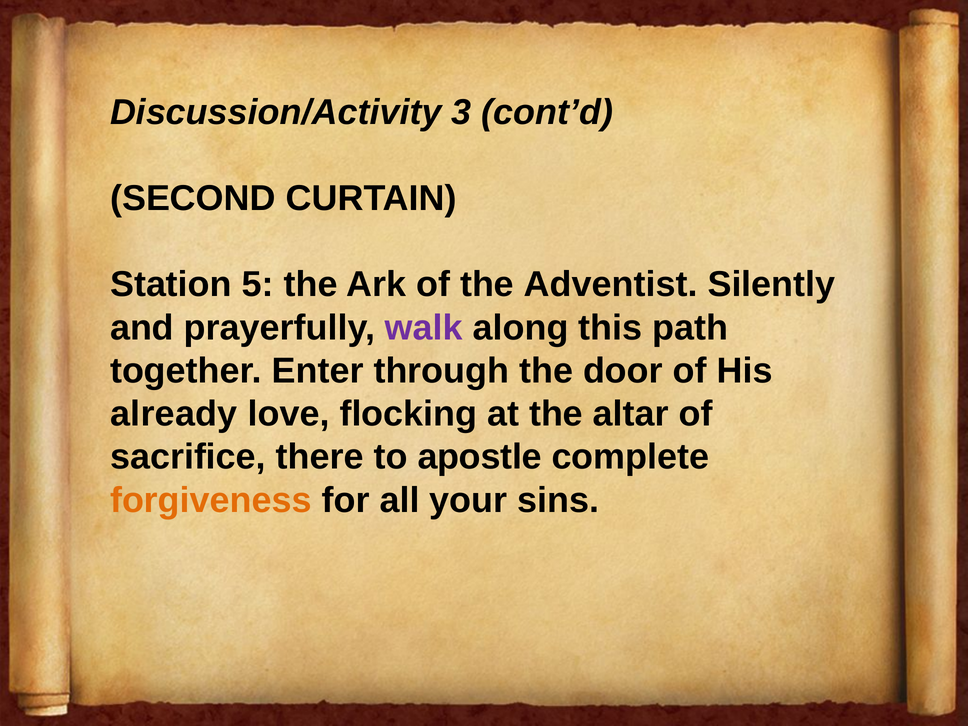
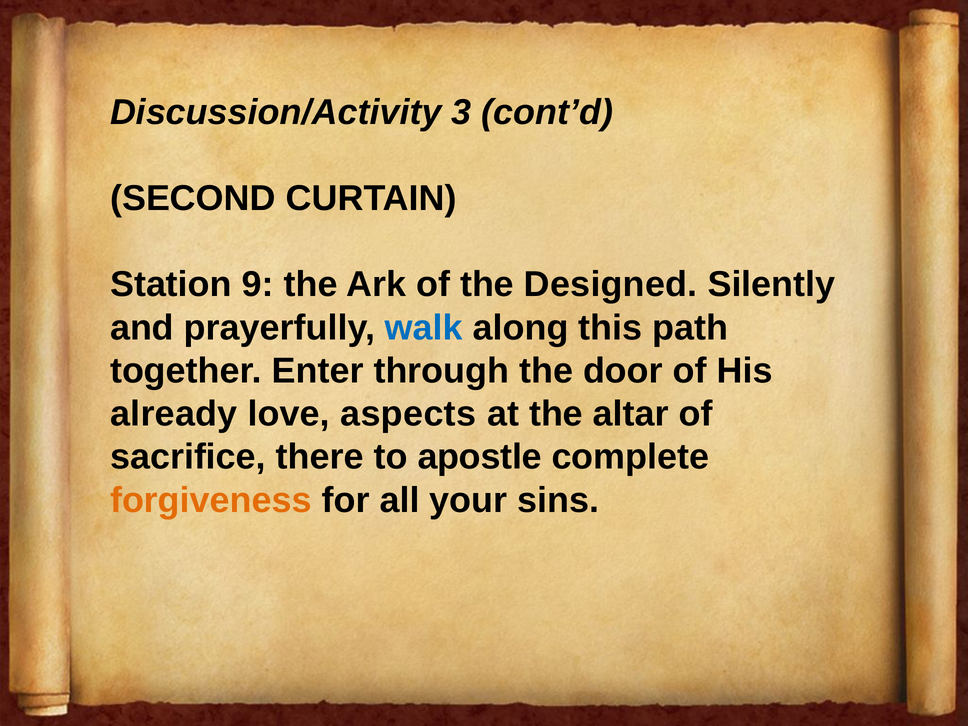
5: 5 -> 9
Adventist: Adventist -> Designed
walk colour: purple -> blue
flocking: flocking -> aspects
